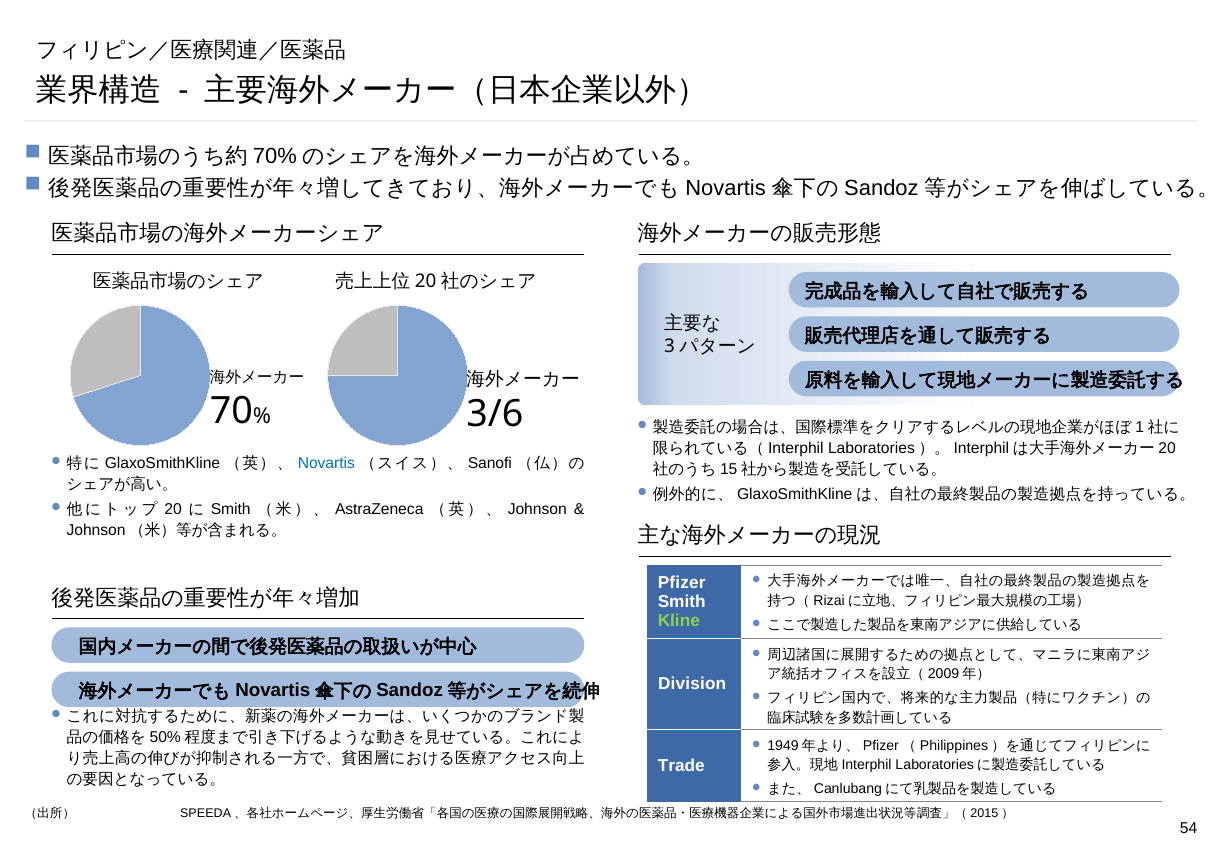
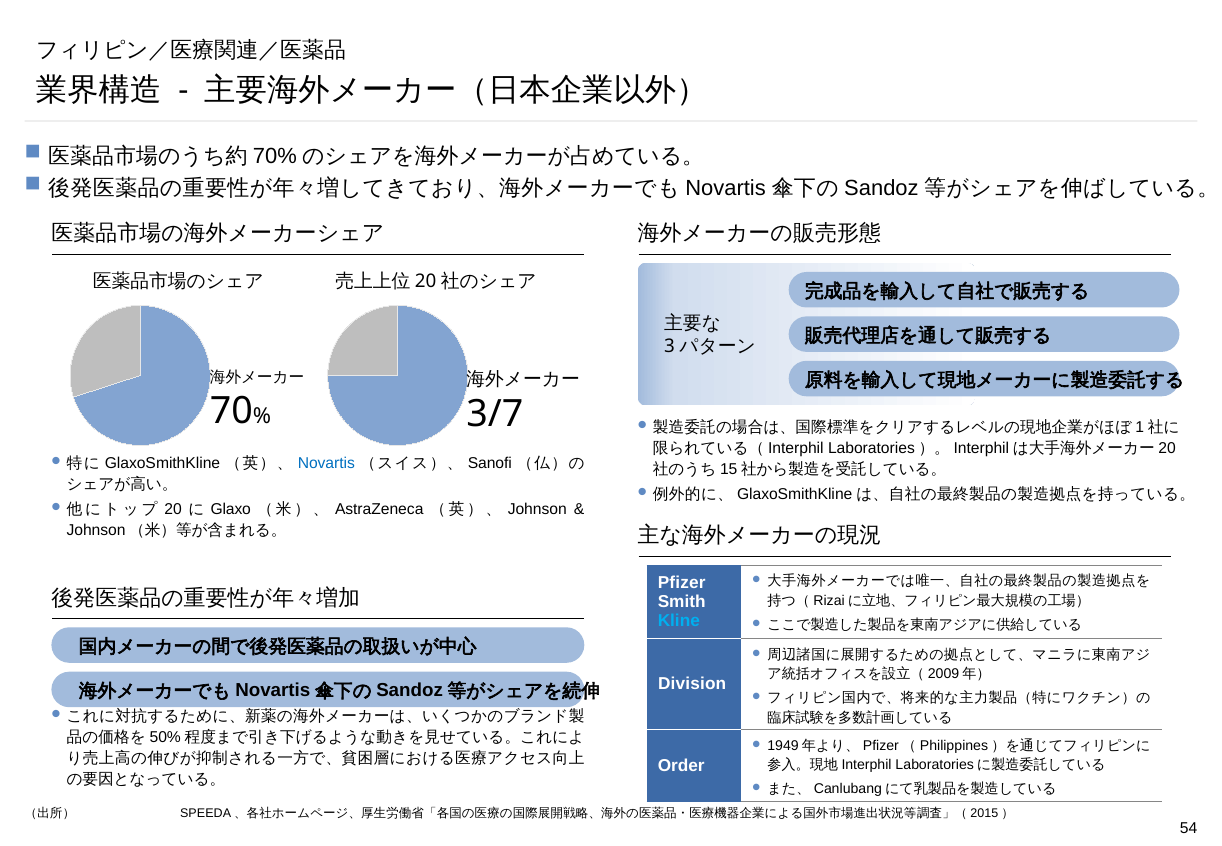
3/6: 3/6 -> 3/7
Smith at (231, 509): Smith -> Glaxo
Kline colour: light green -> light blue
Trade: Trade -> Order
